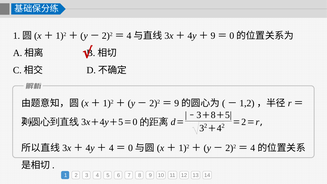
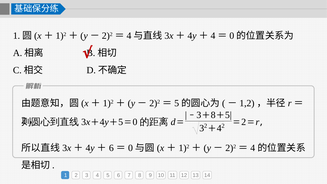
9 at (213, 36): 9 -> 4
9 at (177, 103): 9 -> 5
4 at (111, 148): 4 -> 6
